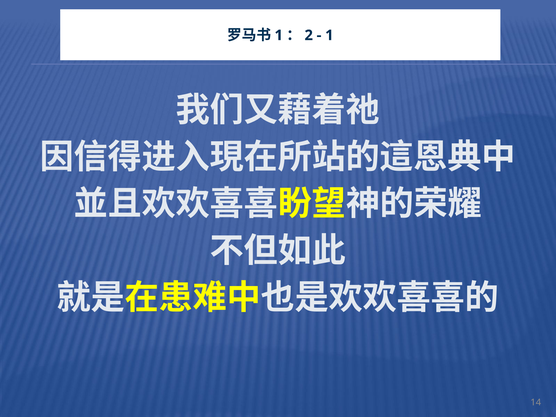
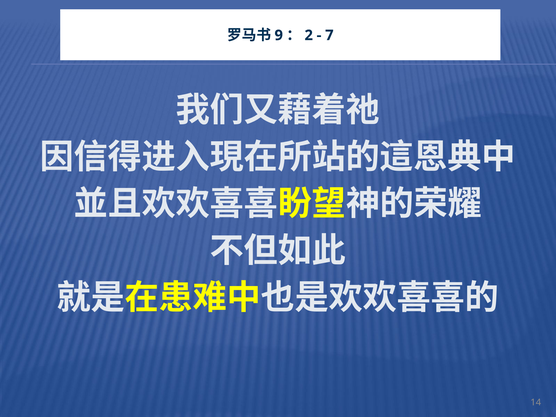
1 at (279, 35): 1 -> 9
1 at (329, 35): 1 -> 7
